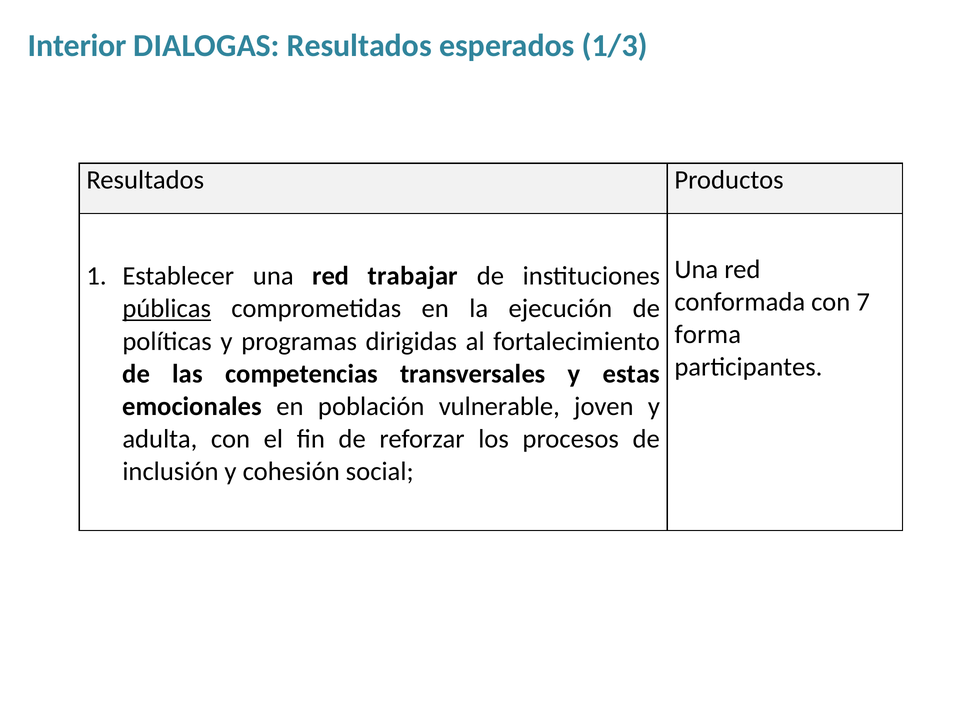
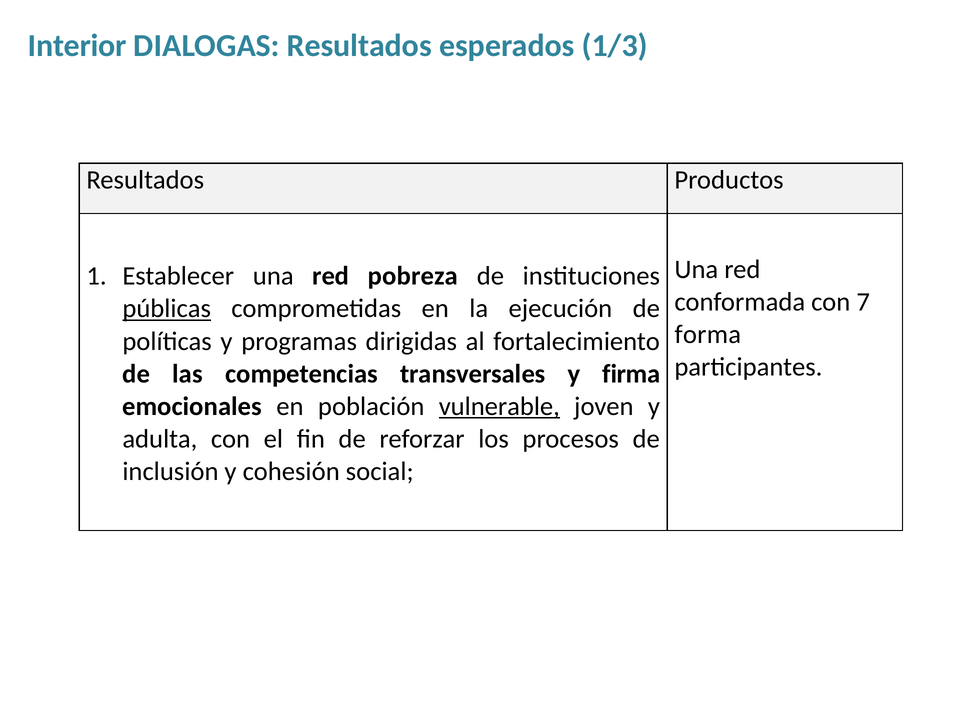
trabajar: trabajar -> pobreza
estas: estas -> firma
vulnerable underline: none -> present
